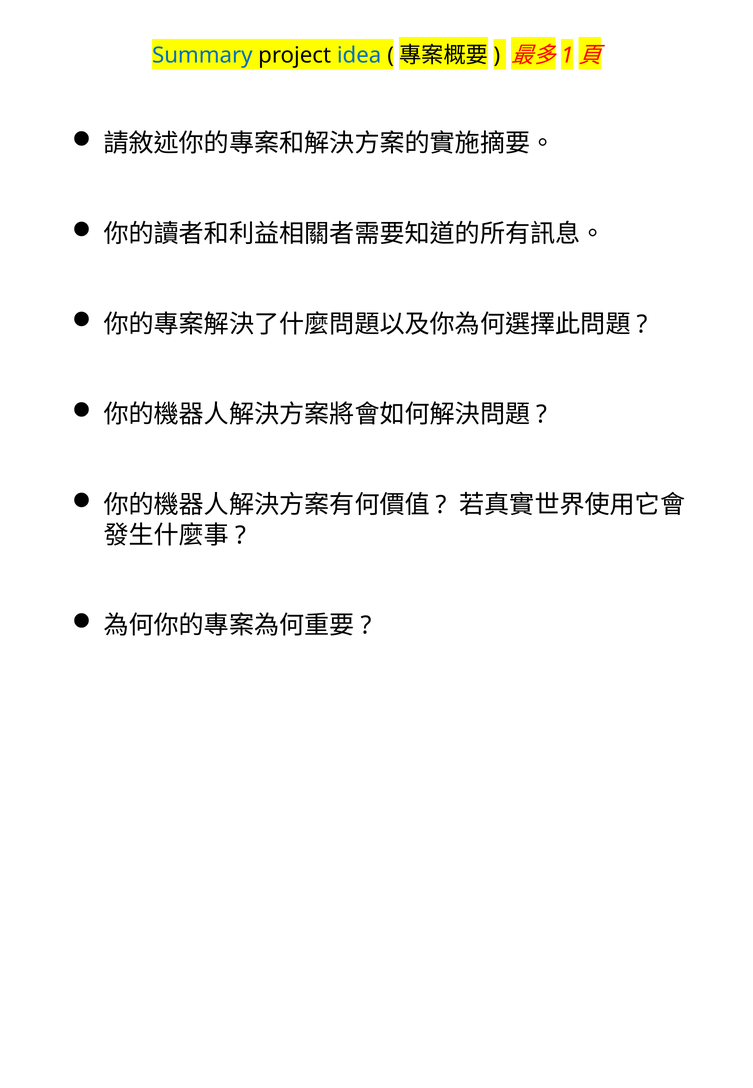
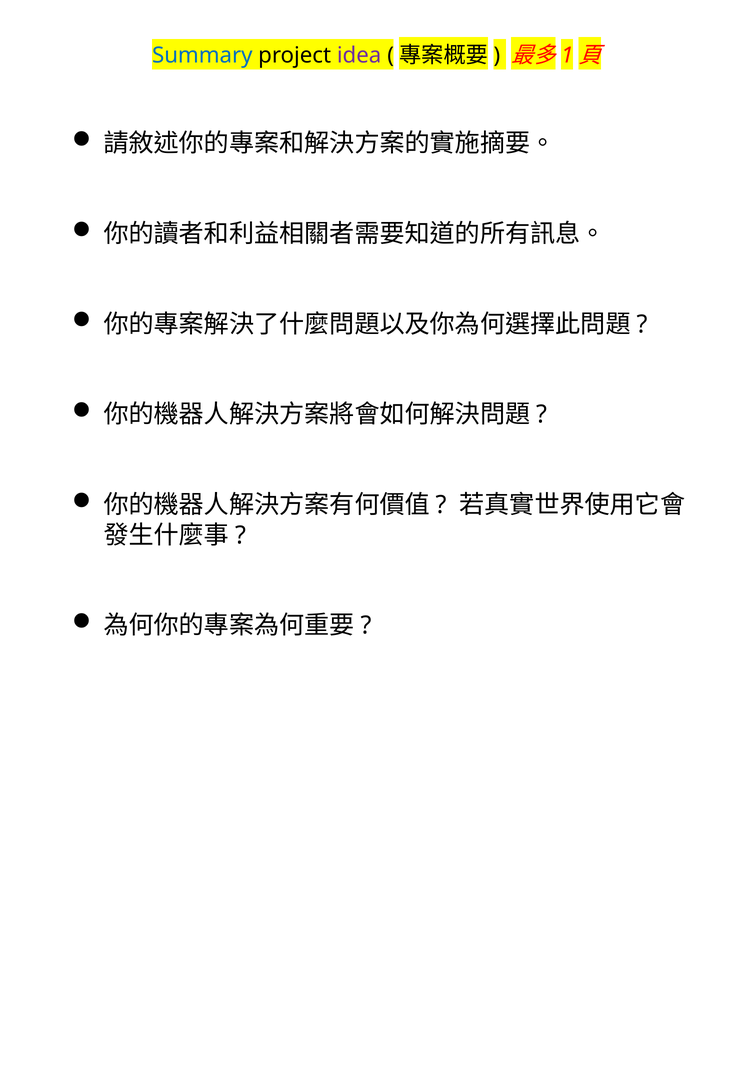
idea colour: blue -> purple
